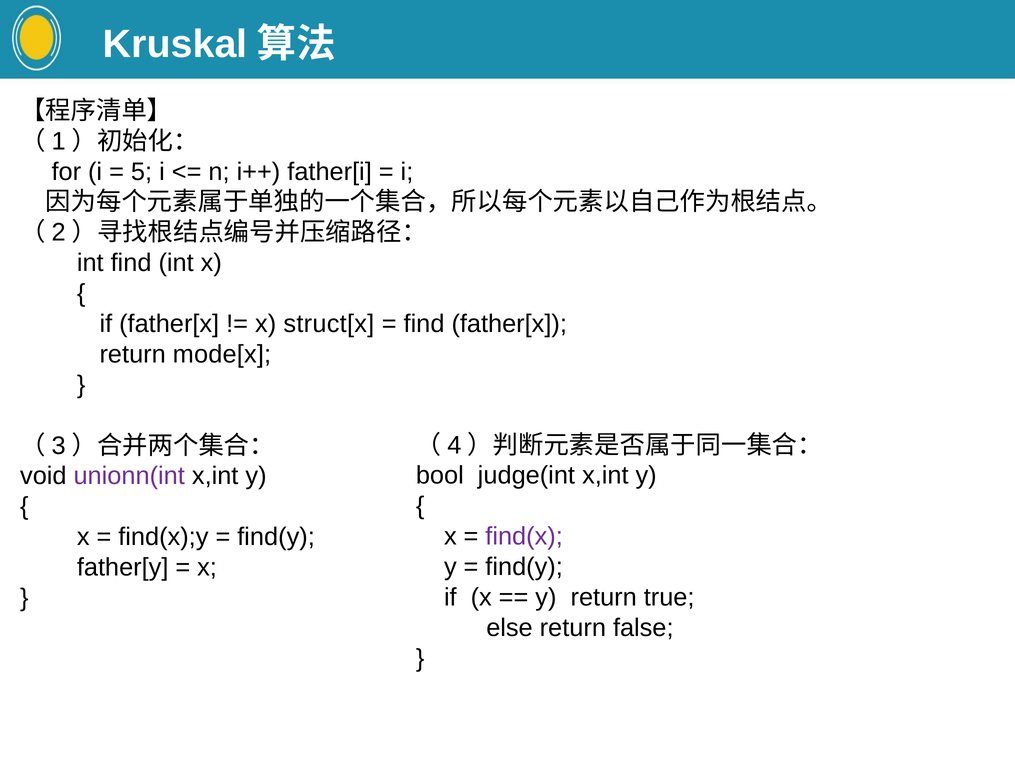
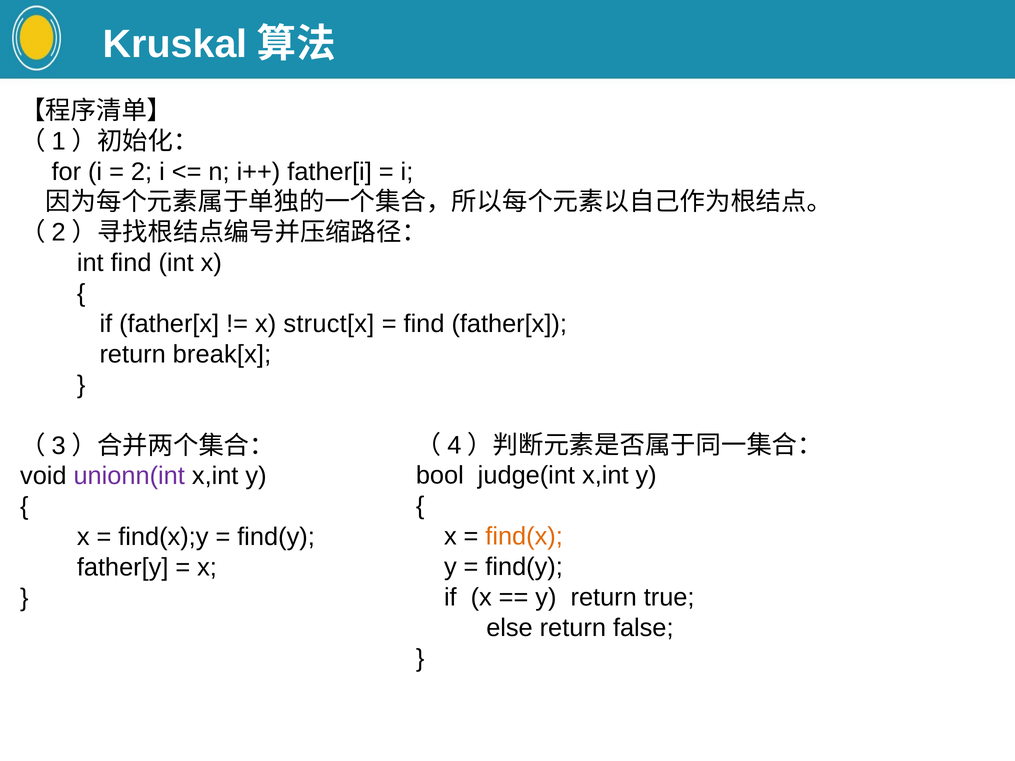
5: 5 -> 2
mode[x: mode[x -> break[x
find(x colour: purple -> orange
